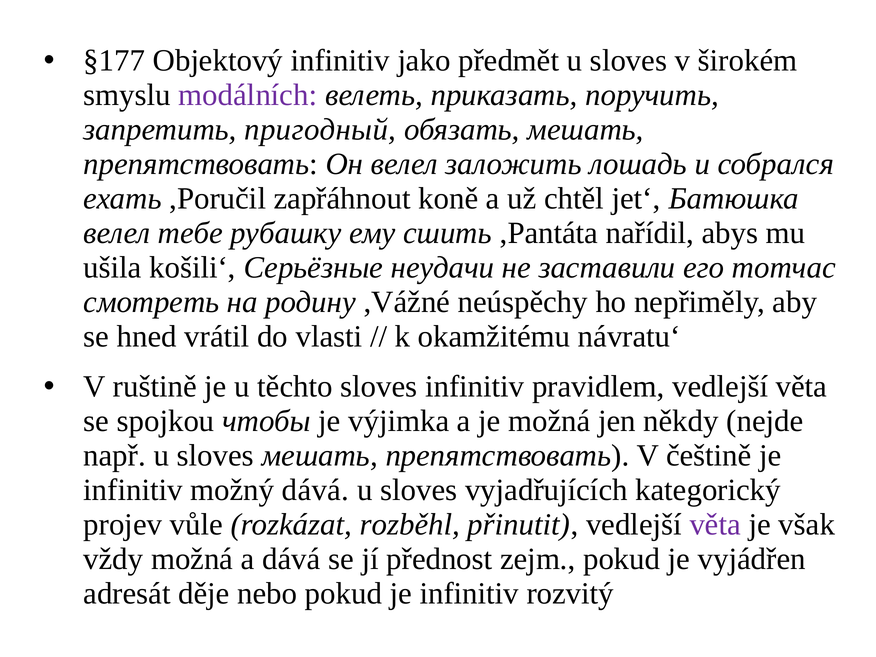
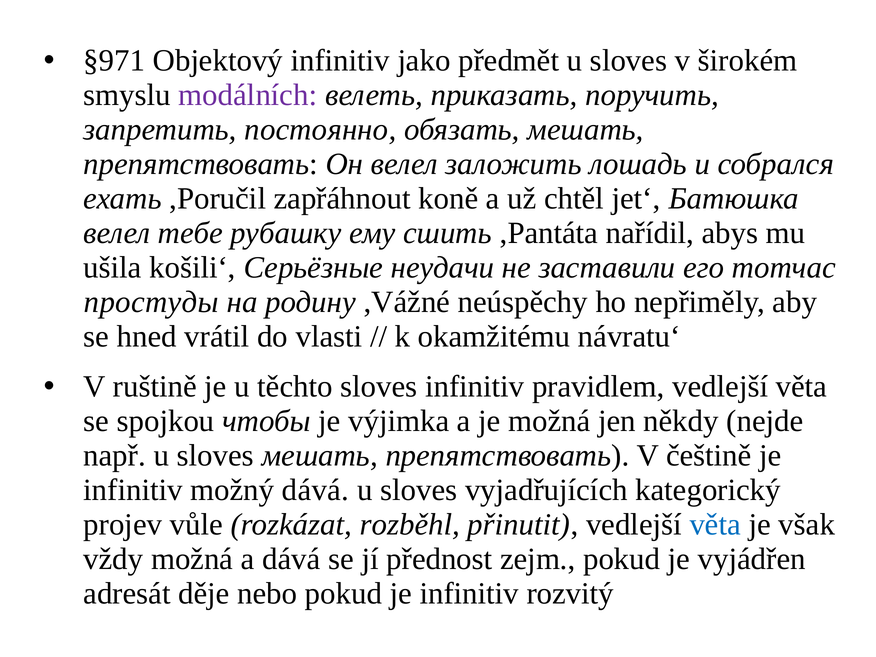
§177: §177 -> §971
пригодный: пригодный -> постоянно
смотреть: смотреть -> простуды
věta at (715, 525) colour: purple -> blue
